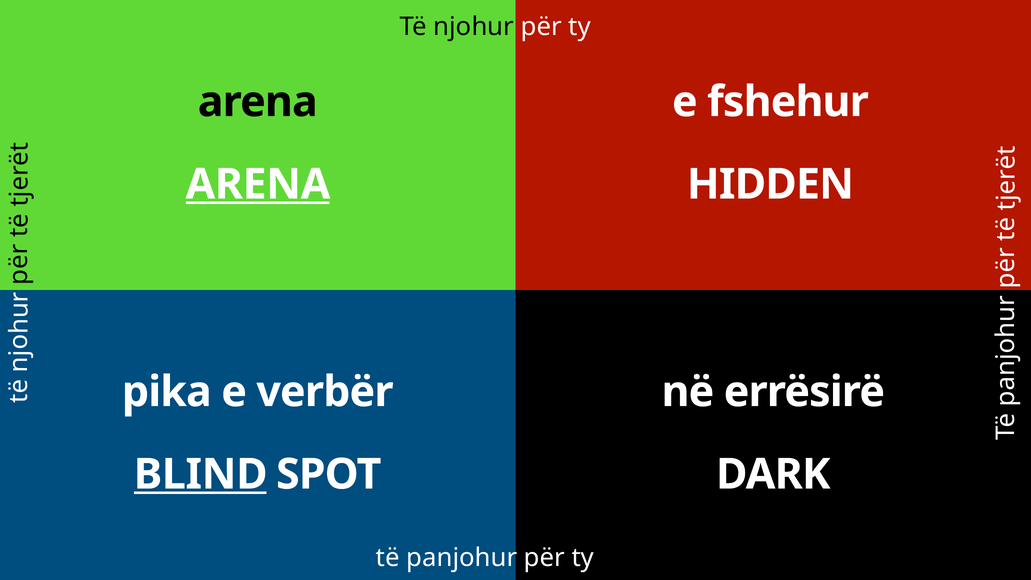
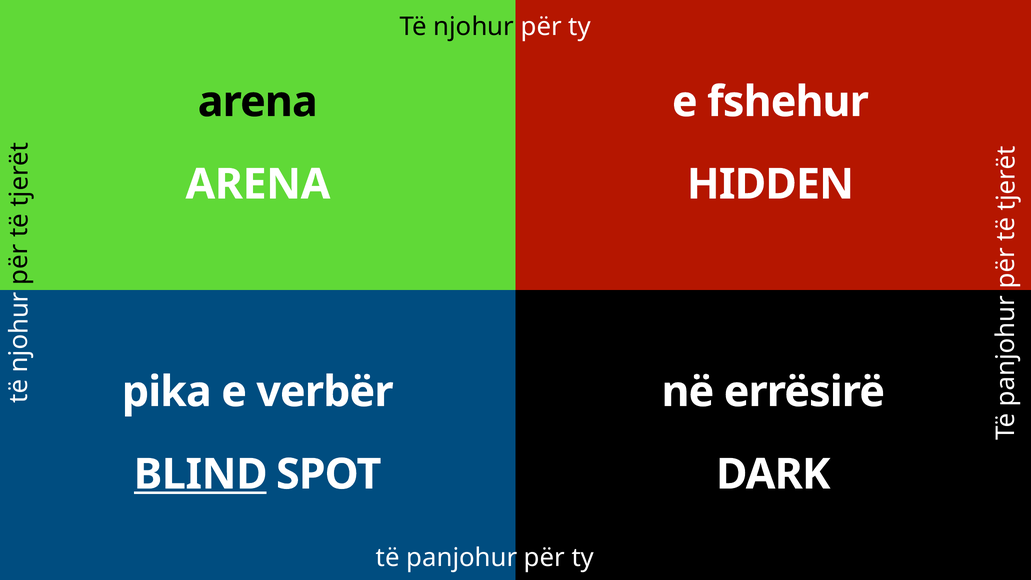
ARENA at (258, 184) underline: present -> none
